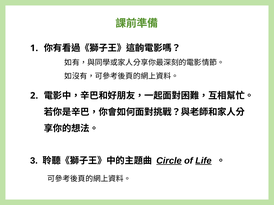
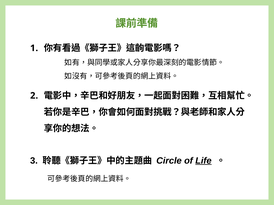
Circle underline: present -> none
